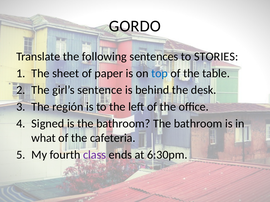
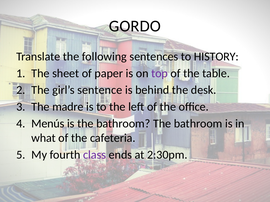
STORIES: STORIES -> HISTORY
top colour: blue -> purple
región: región -> madre
Signed: Signed -> Menús
6:30pm: 6:30pm -> 2:30pm
